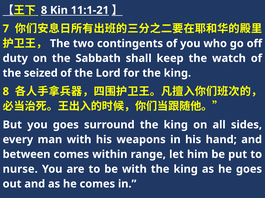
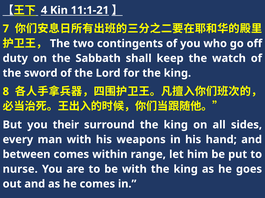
8 at (44, 10): 8 -> 4
seized: seized -> sword
you goes: goes -> their
